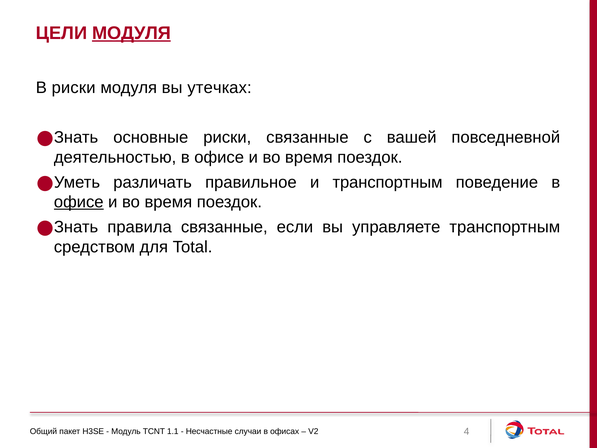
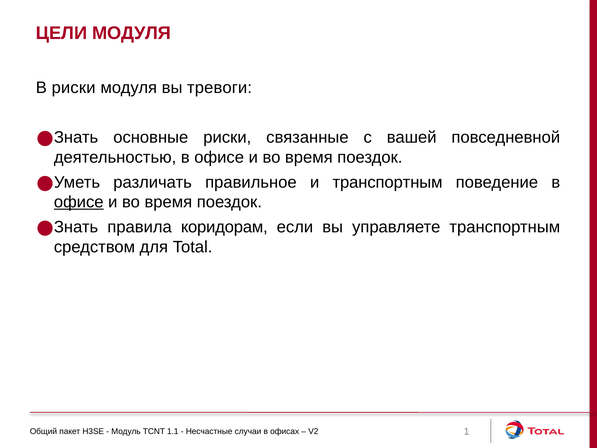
МОДУЛЯ at (132, 33) underline: present -> none
утечках: утечках -> тревоги
правила связанные: связанные -> коридорам
4: 4 -> 1
